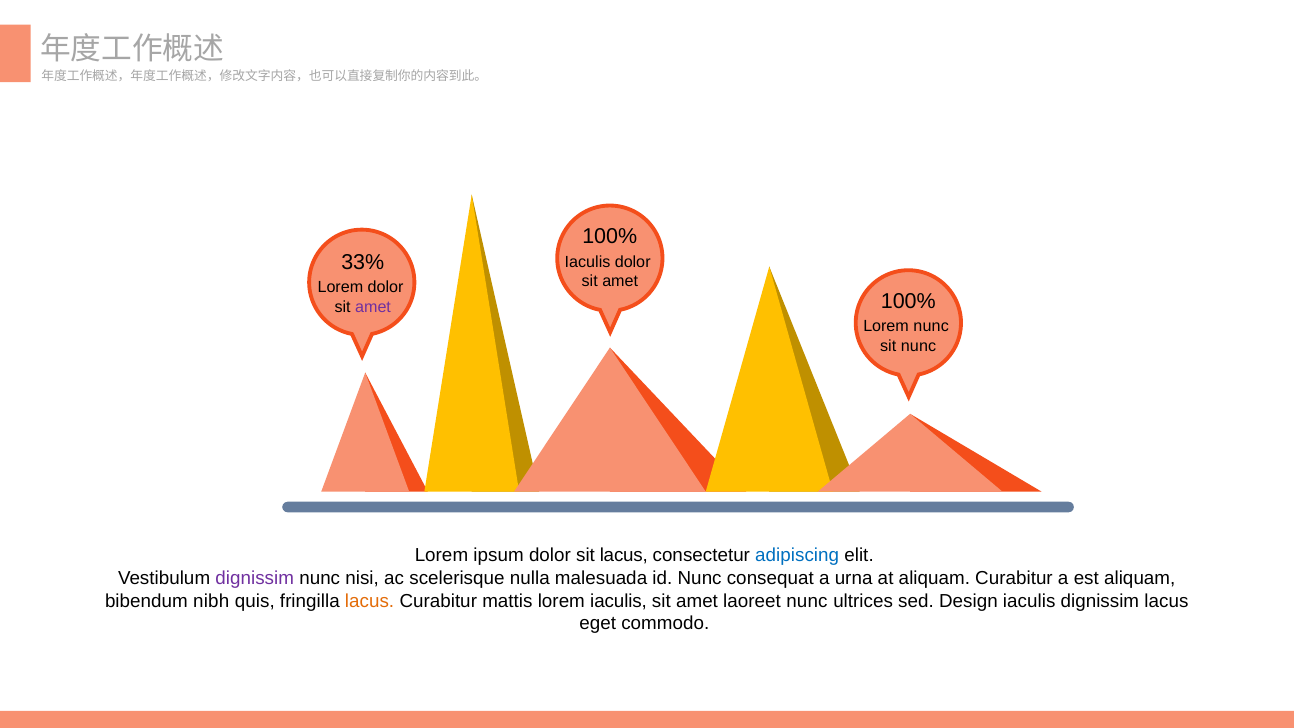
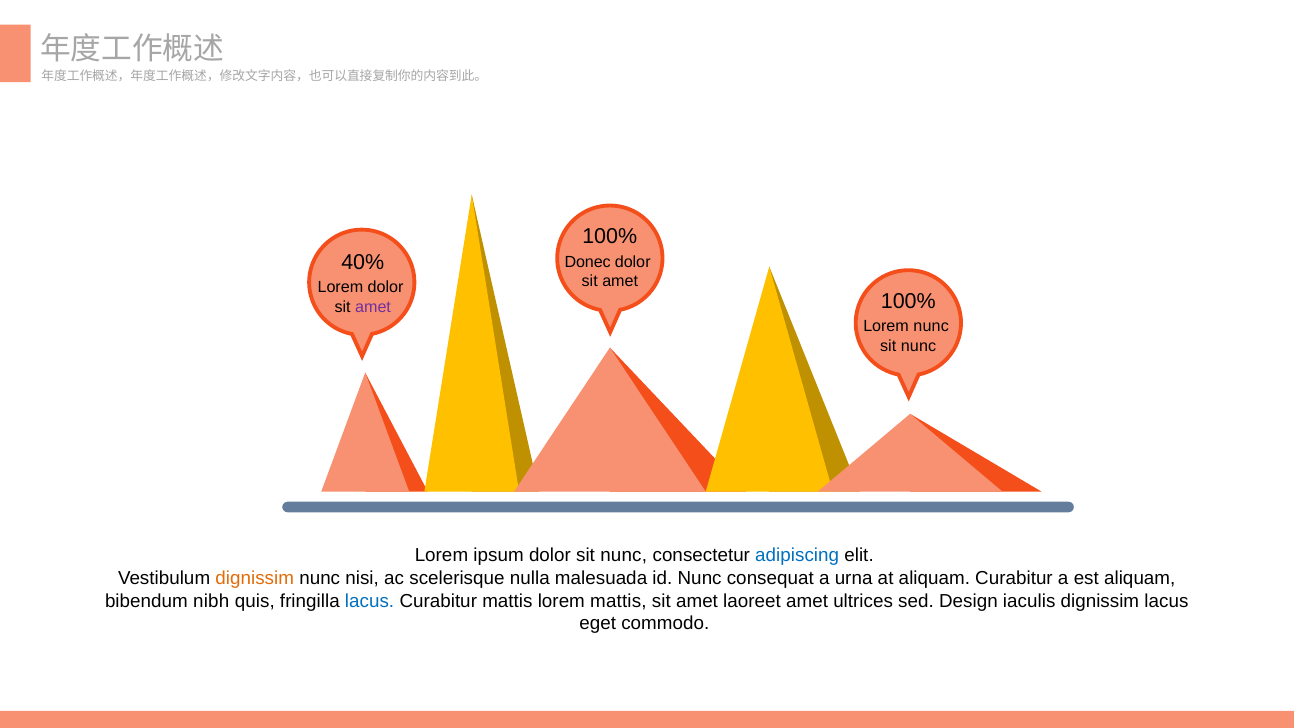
33%: 33% -> 40%
Iaculis at (588, 262): Iaculis -> Donec
dolor sit lacus: lacus -> nunc
dignissim at (255, 578) colour: purple -> orange
lacus at (370, 601) colour: orange -> blue
lorem iaculis: iaculis -> mattis
laoreet nunc: nunc -> amet
